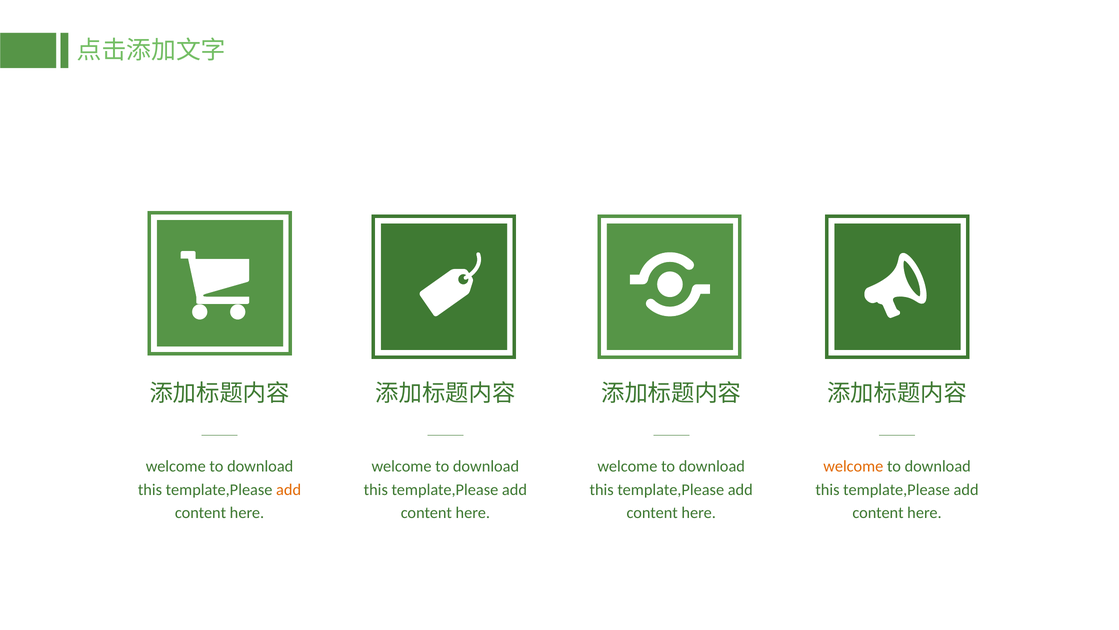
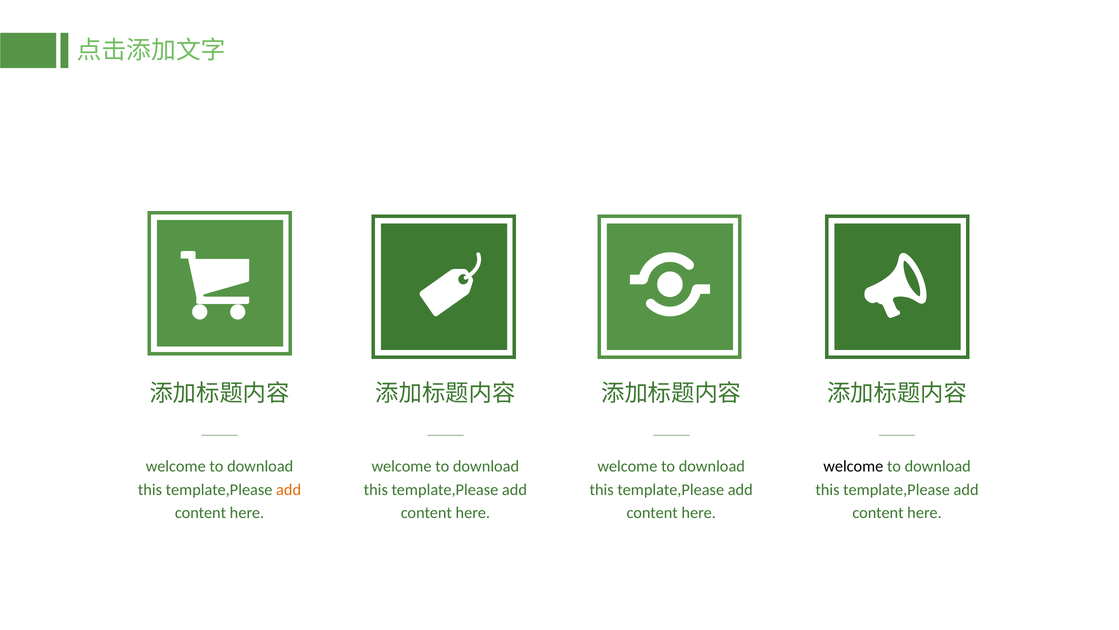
welcome at (853, 466) colour: orange -> black
